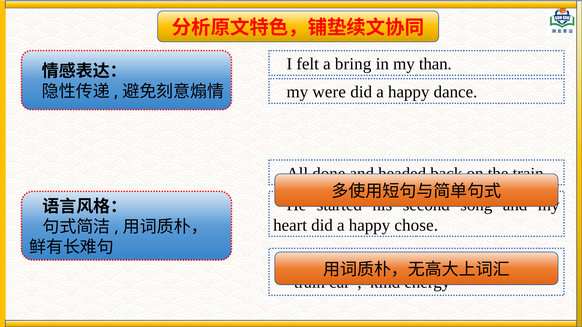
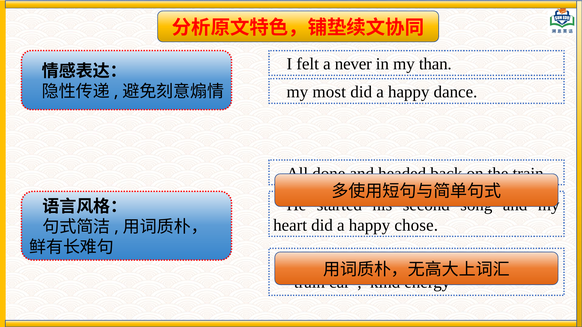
bring: bring -> never
were: were -> most
